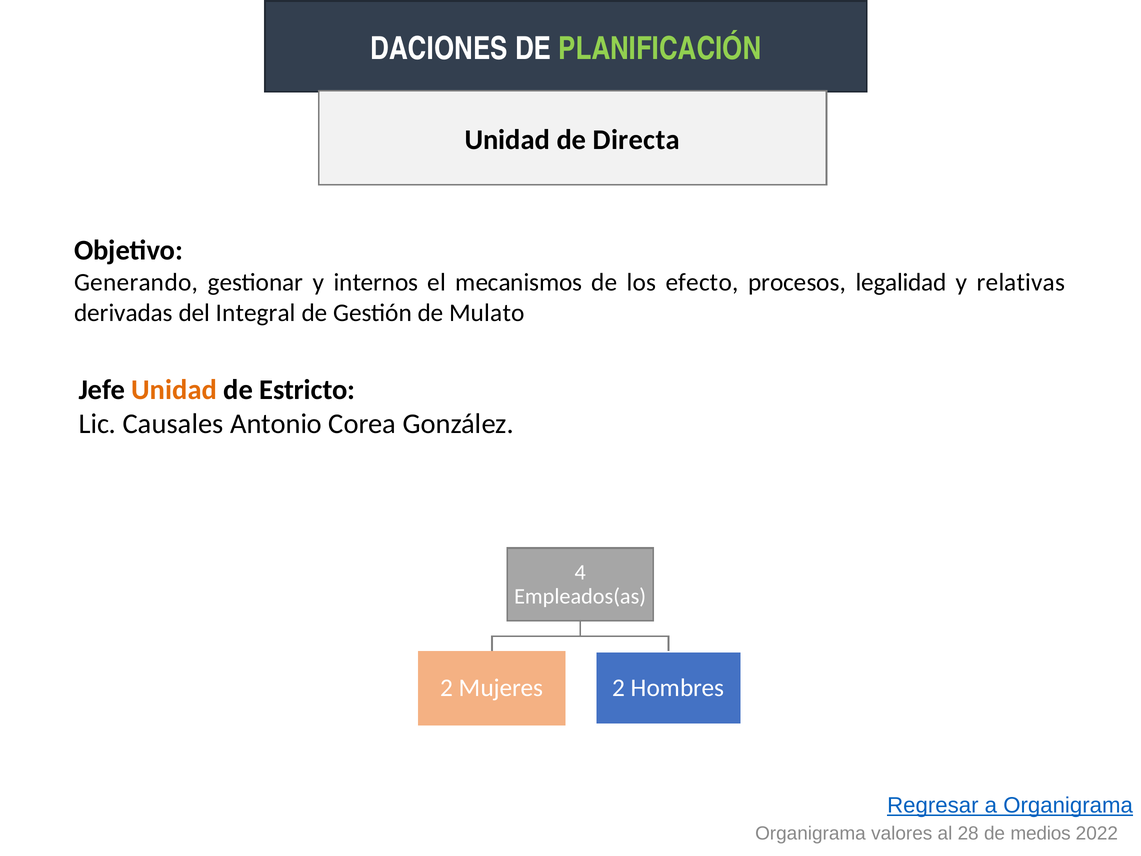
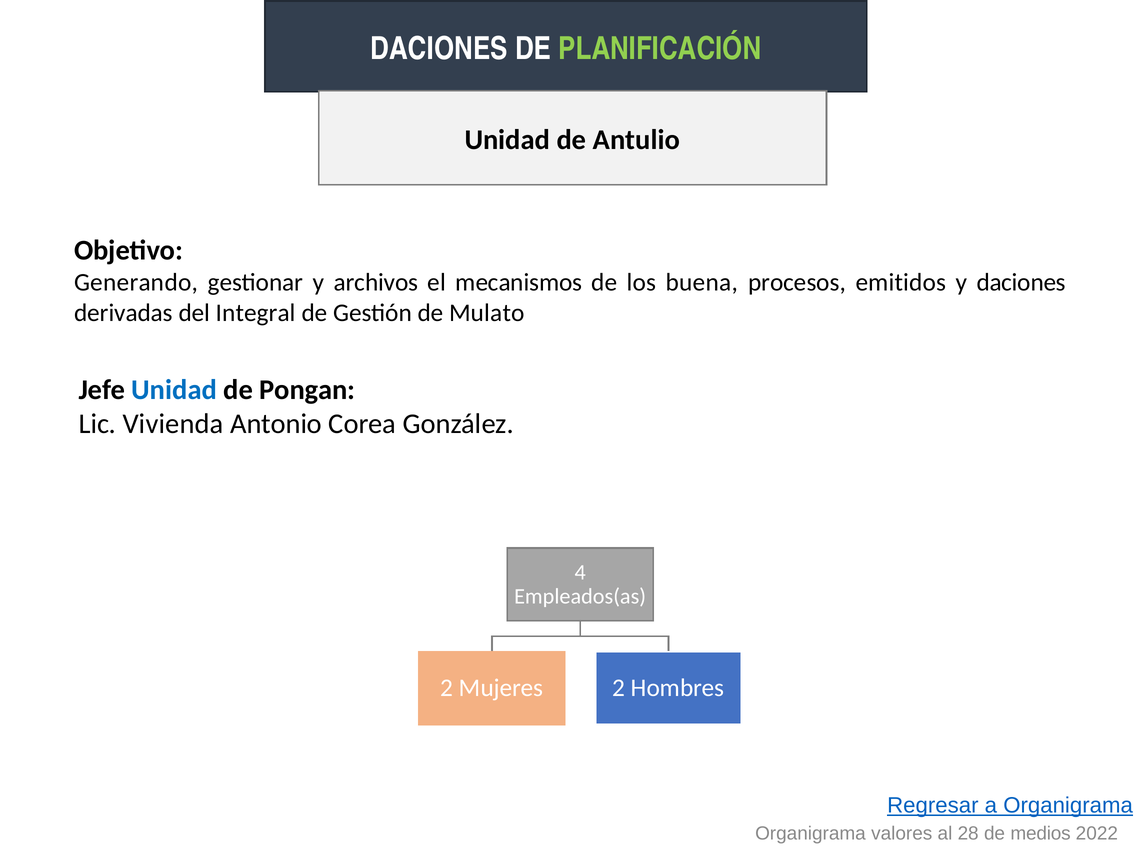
Directa: Directa -> Antulio
internos: internos -> archivos
efecto: efecto -> buena
legalidad: legalidad -> emitidos
y relativas: relativas -> daciones
Unidad at (174, 390) colour: orange -> blue
Estricto: Estricto -> Pongan
Causales: Causales -> Vivienda
